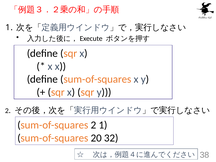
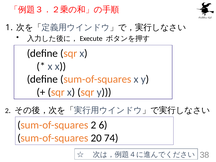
2 1: 1 -> 6
32: 32 -> 74
